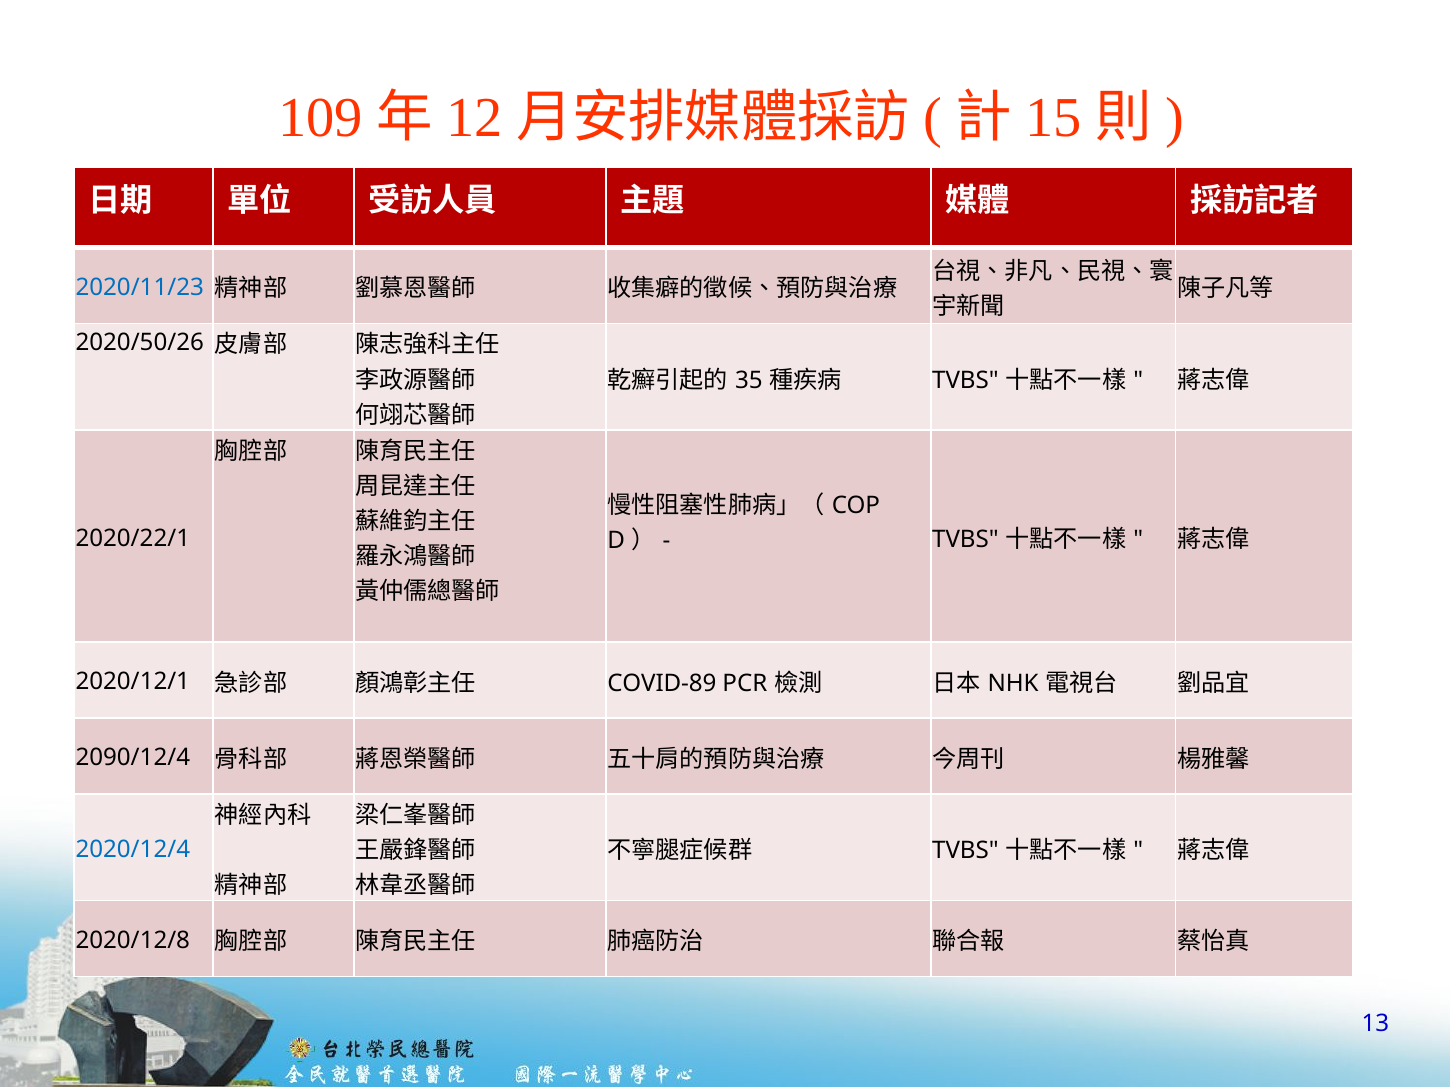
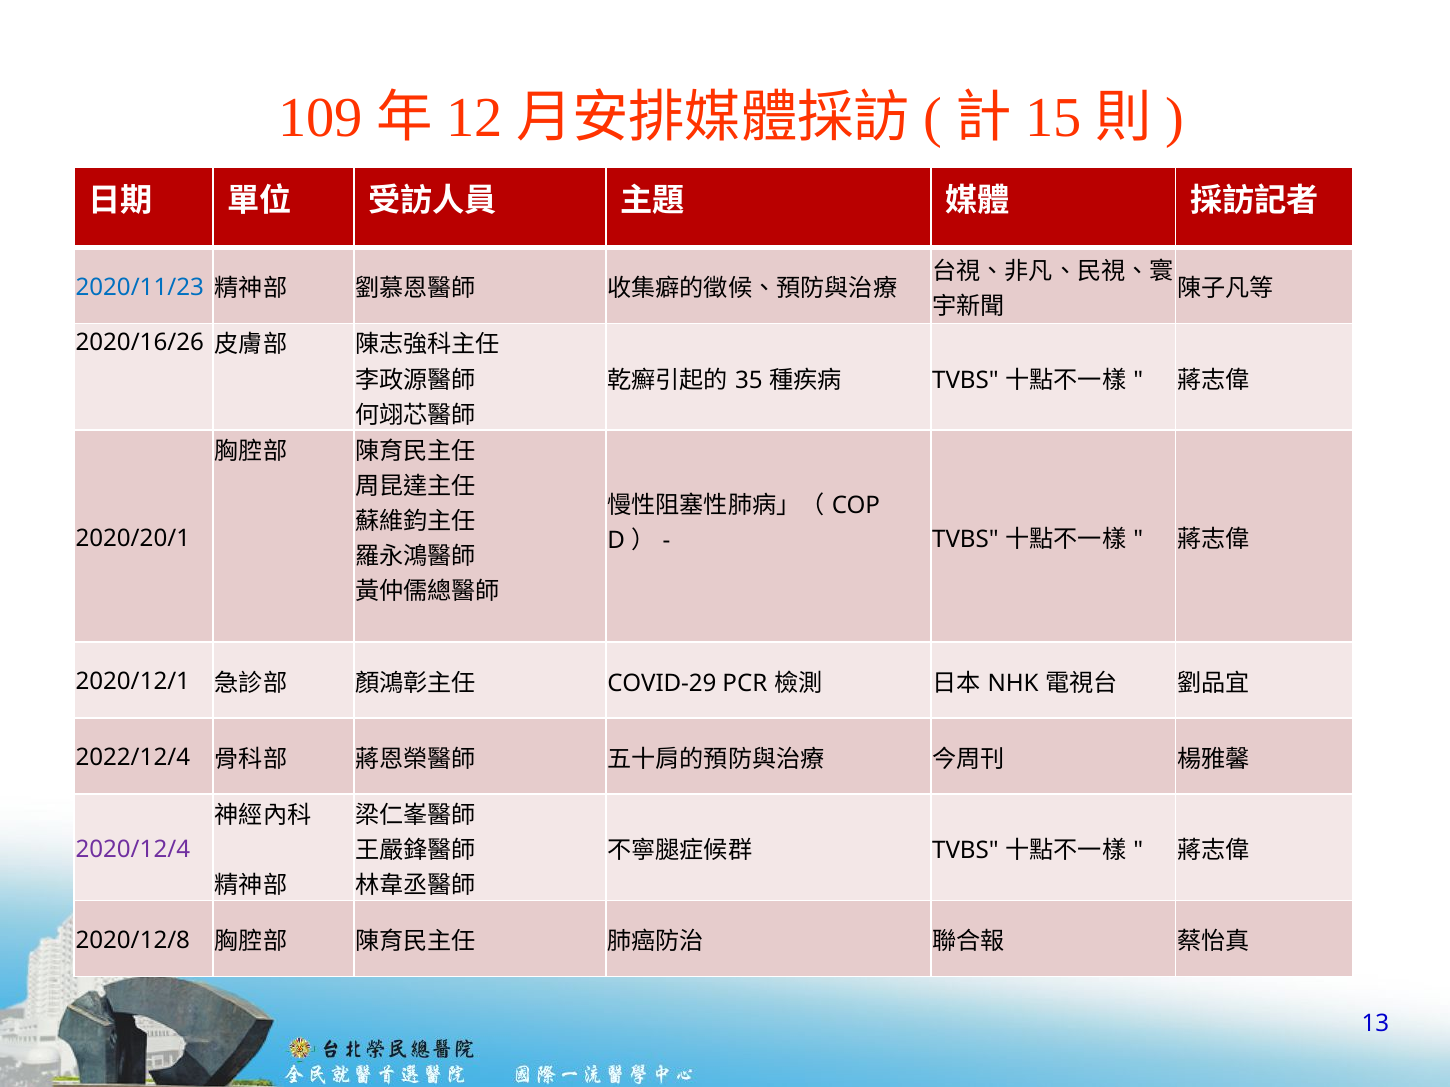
2020/50/26: 2020/50/26 -> 2020/16/26
2020/22/1: 2020/22/1 -> 2020/20/1
COVID-89: COVID-89 -> COVID-29
2090/12/4: 2090/12/4 -> 2022/12/4
2020/12/4 colour: blue -> purple
